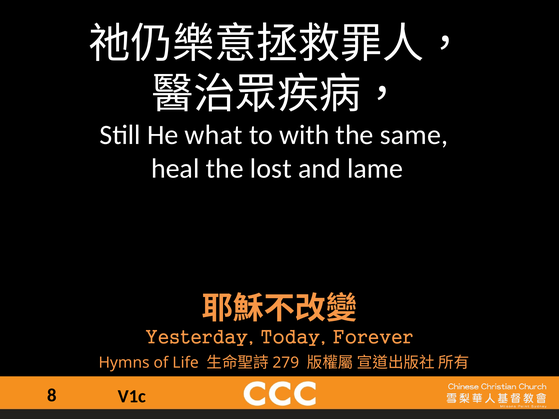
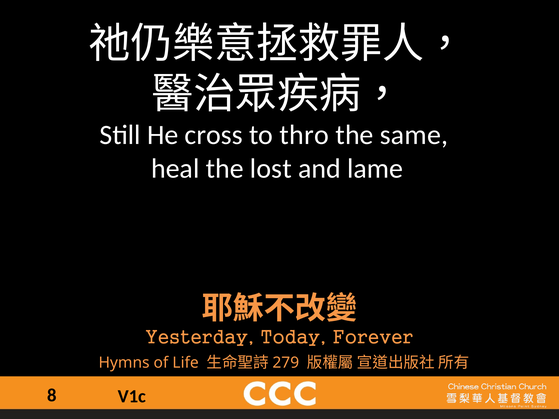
what: what -> cross
with: with -> thro
